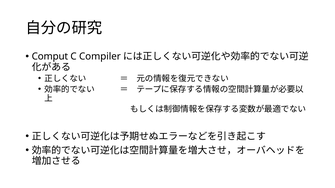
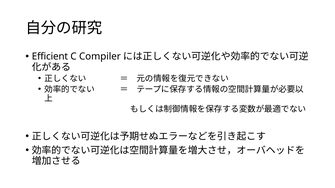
Comput: Comput -> Efficient
